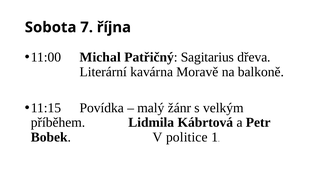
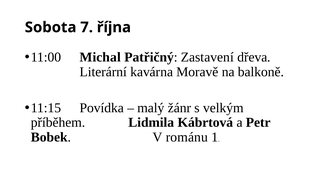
Sagitarius: Sagitarius -> Zastavení
politice: politice -> románu
